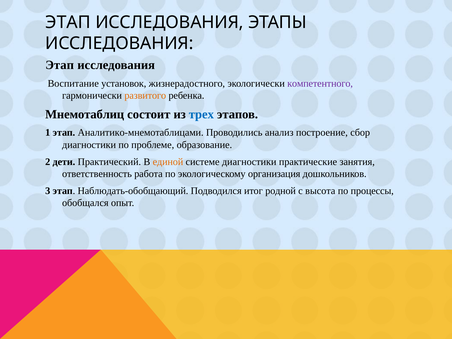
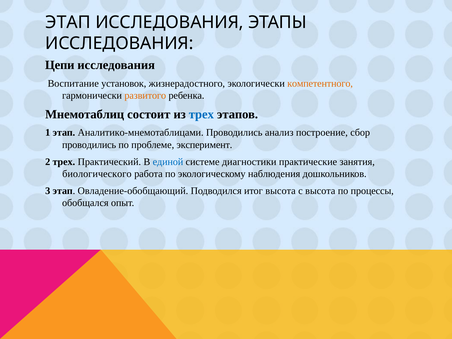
Этап at (60, 65): Этап -> Цепи
компетентного colour: purple -> orange
диагностики at (89, 145): диагностики -> проводились
образование: образование -> эксперимент
2 дети: дети -> трех
единой colour: orange -> blue
ответственность: ответственность -> биологического
организация: организация -> наблюдения
Наблюдать-обобщающий: Наблюдать-обобщающий -> Овладение-обобщающий
итог родной: родной -> высота
